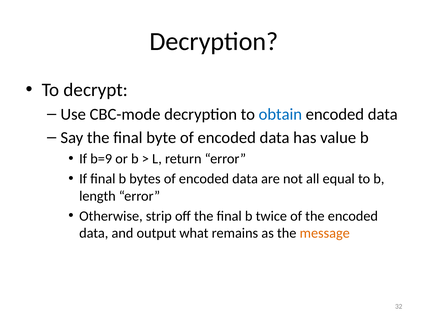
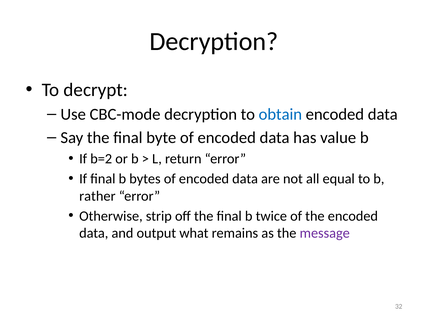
b=9: b=9 -> b=2
length: length -> rather
message colour: orange -> purple
